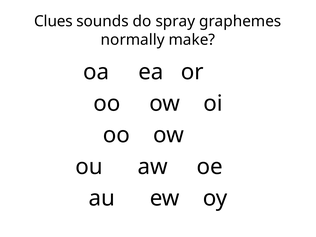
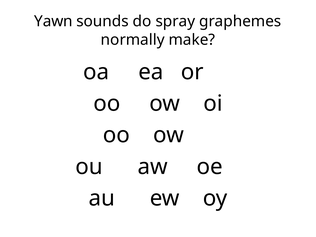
Clues: Clues -> Yawn
